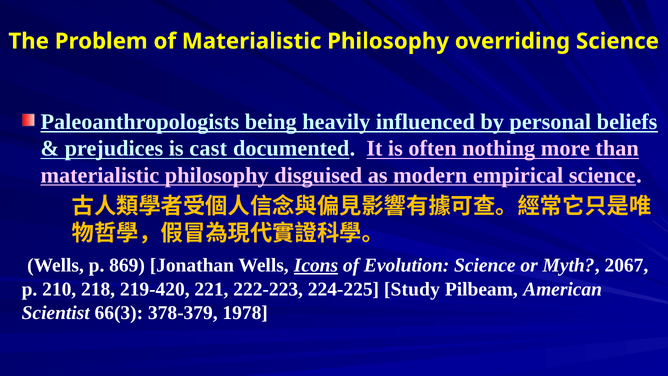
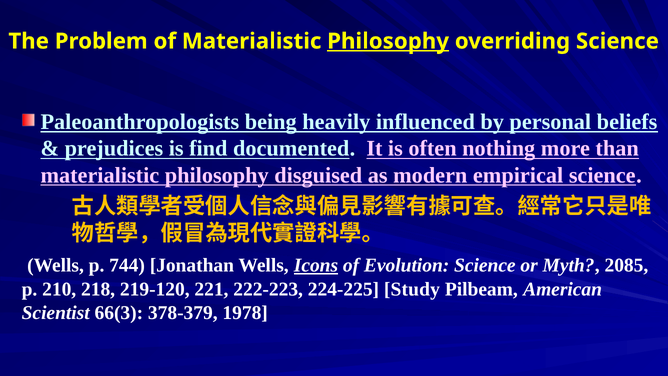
Philosophy at (388, 41) underline: none -> present
cast: cast -> find
869: 869 -> 744
2067: 2067 -> 2085
219-420: 219-420 -> 219-120
